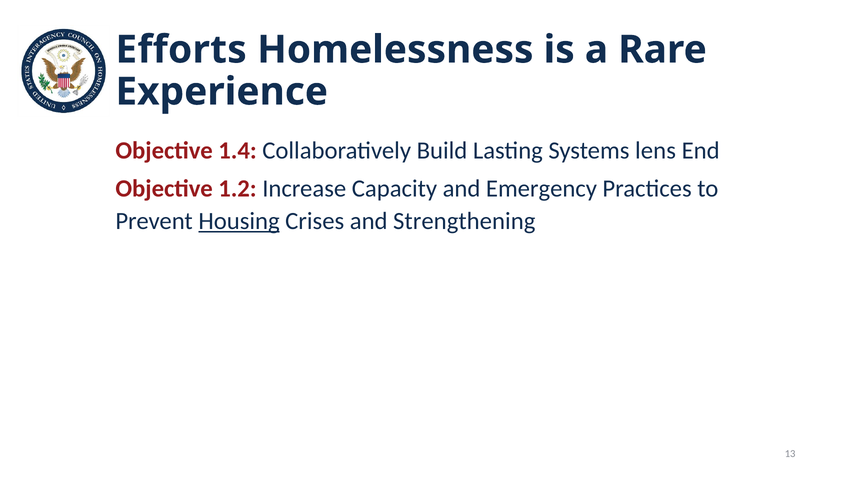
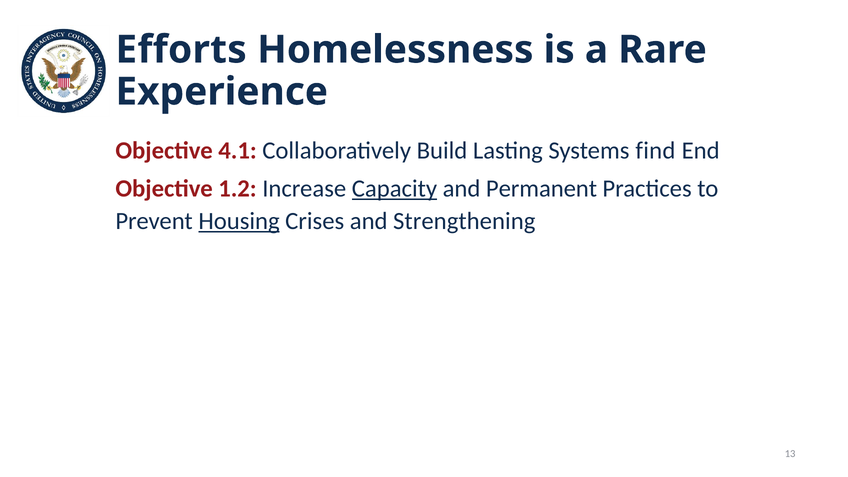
1.4: 1.4 -> 4.1
lens: lens -> find
Capacity underline: none -> present
Emergency: Emergency -> Permanent
